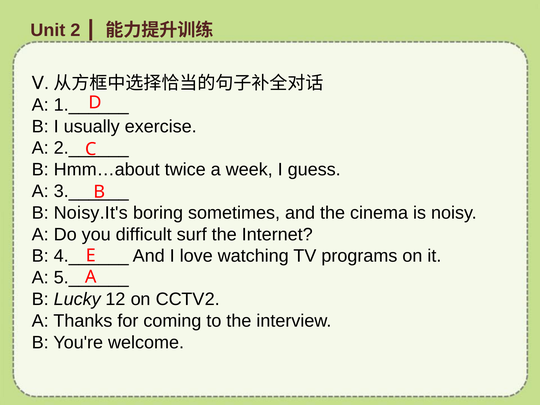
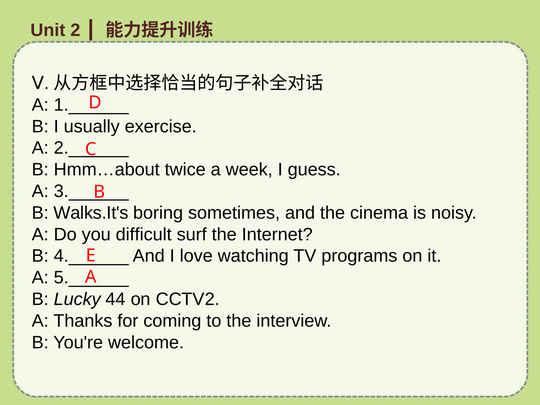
Noisy.It's: Noisy.It's -> Walks.It's
12: 12 -> 44
